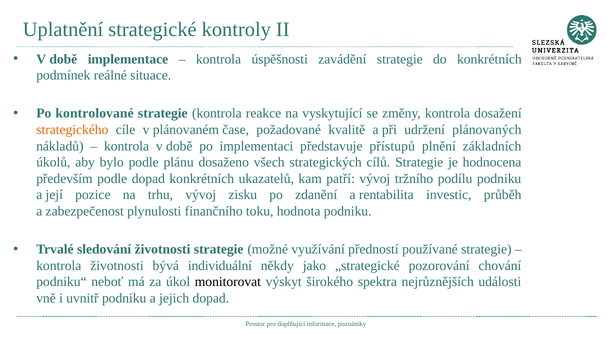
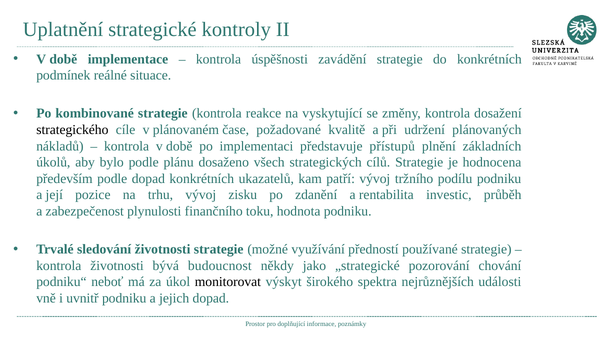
kontrolované: kontrolované -> kombinované
strategického colour: orange -> black
individuální: individuální -> budoucnost
